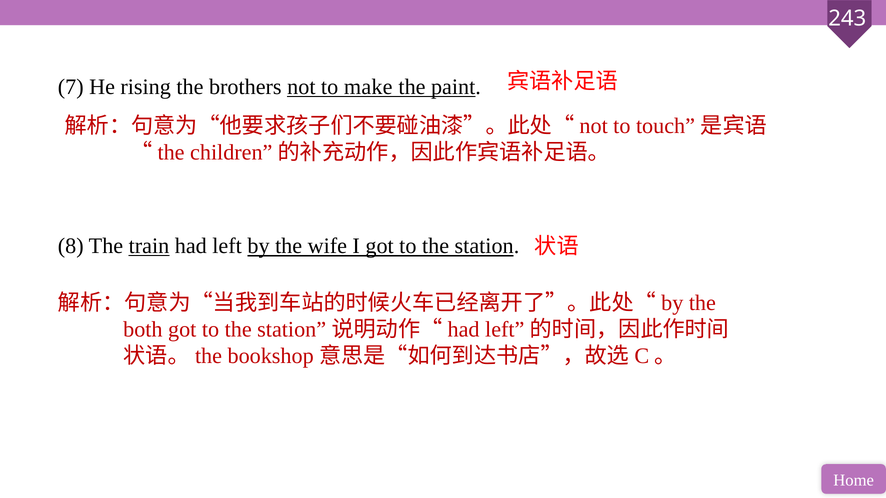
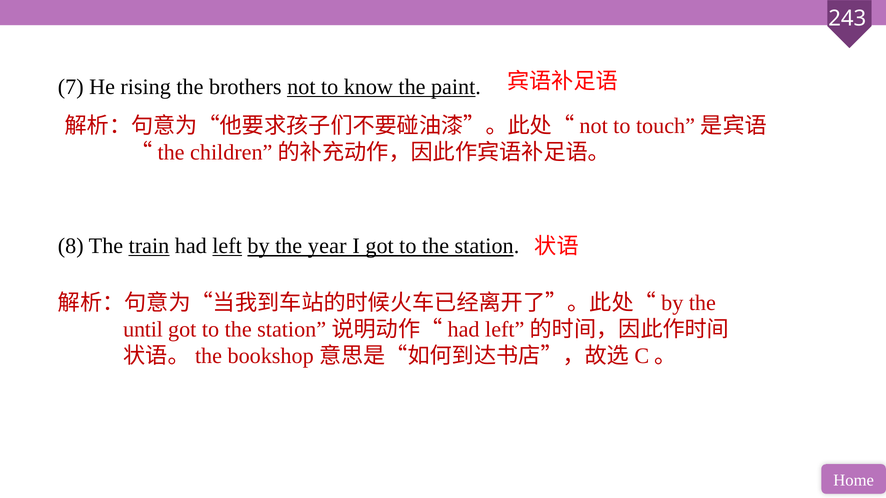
make: make -> know
left underline: none -> present
wife: wife -> year
both: both -> until
